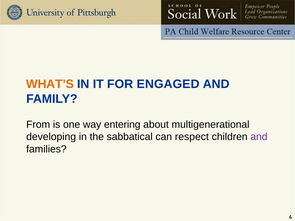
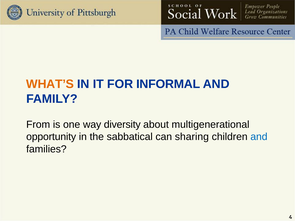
ENGAGED: ENGAGED -> INFORMAL
entering: entering -> diversity
developing: developing -> opportunity
respect: respect -> sharing
and at (259, 137) colour: purple -> blue
